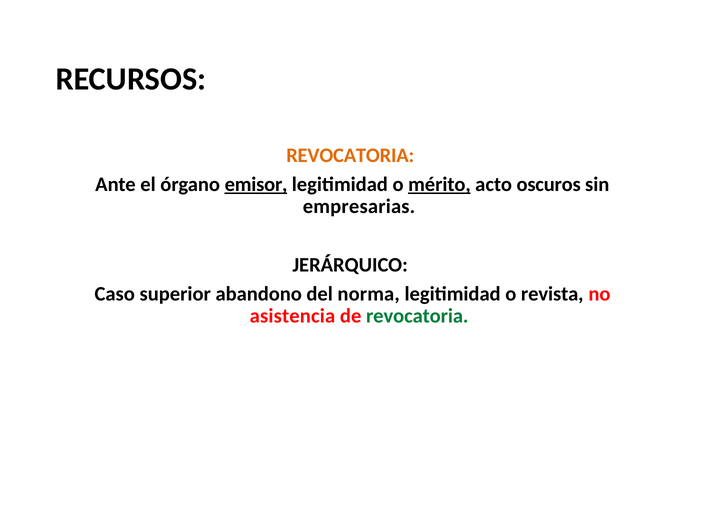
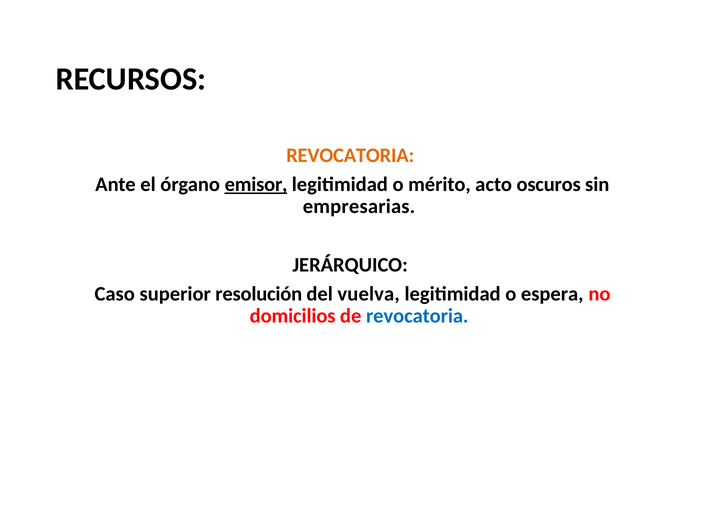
mérito underline: present -> none
abandono: abandono -> resolución
norma: norma -> vuelva
revista: revista -> espera
asistencia: asistencia -> domicilios
revocatoria at (417, 316) colour: green -> blue
